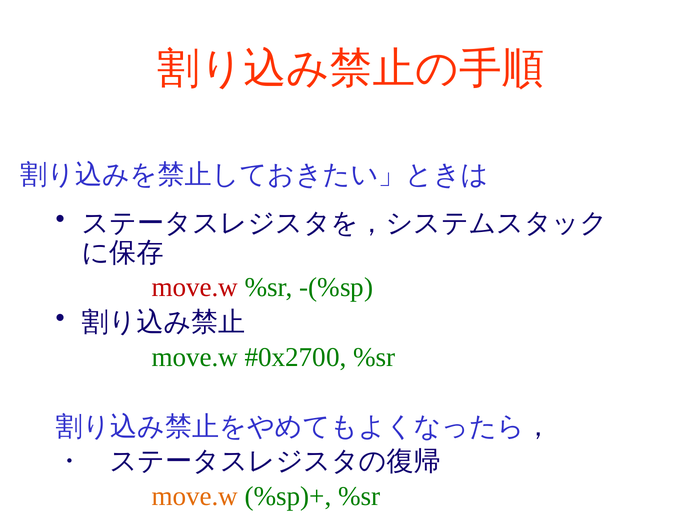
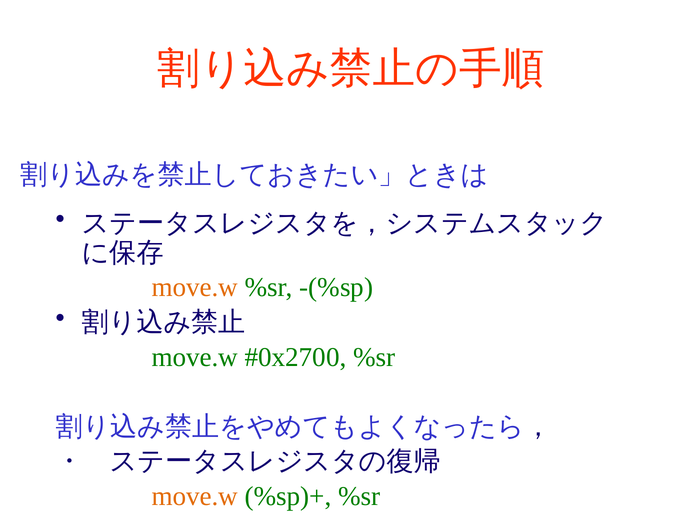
move.w at (195, 287) colour: red -> orange
